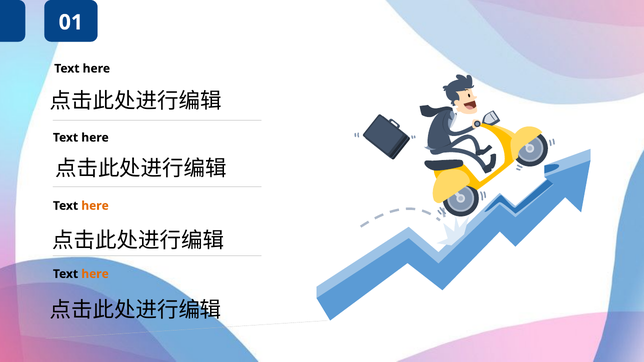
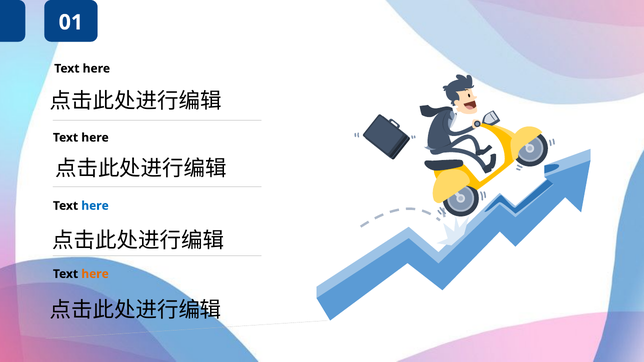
here at (95, 206) colour: orange -> blue
